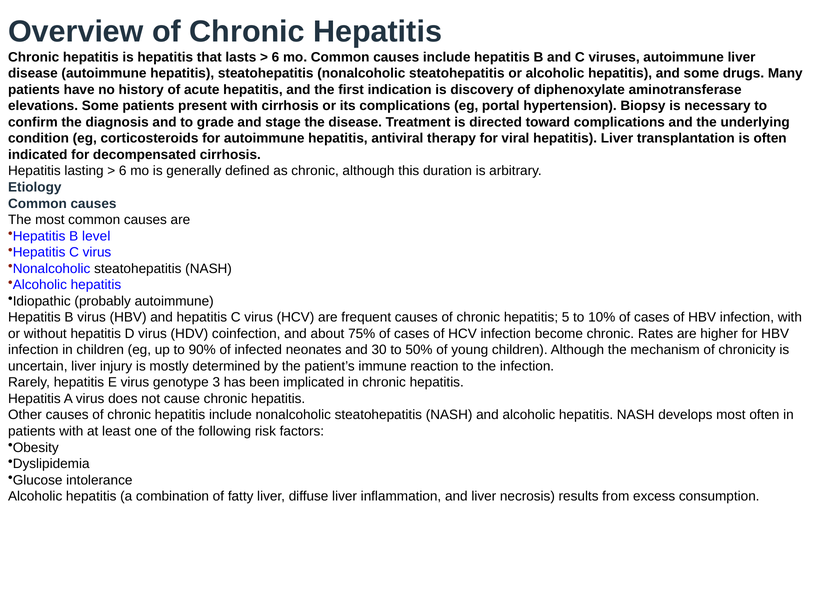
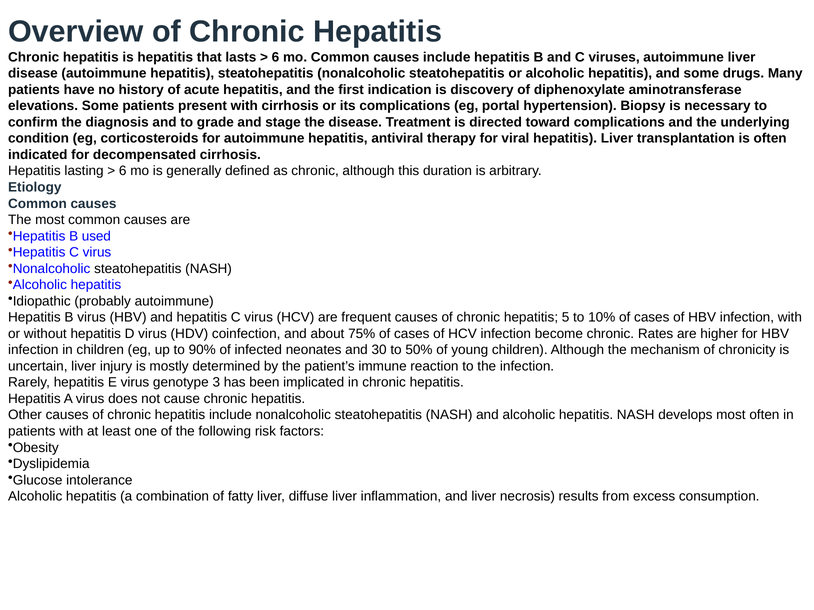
level: level -> used
